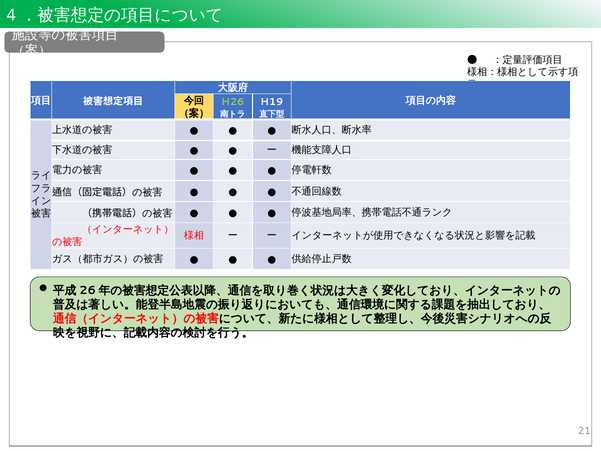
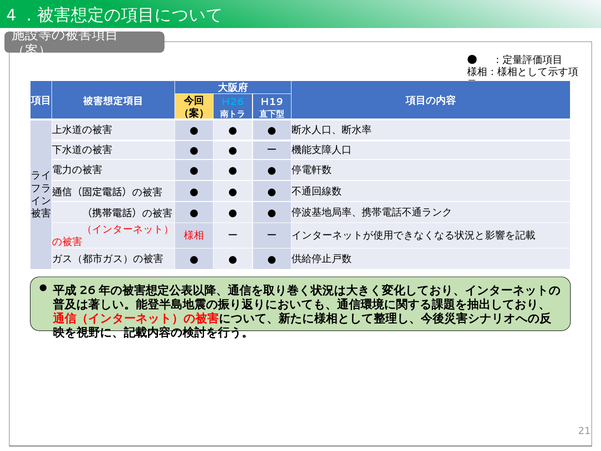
H26 colour: light green -> light blue
